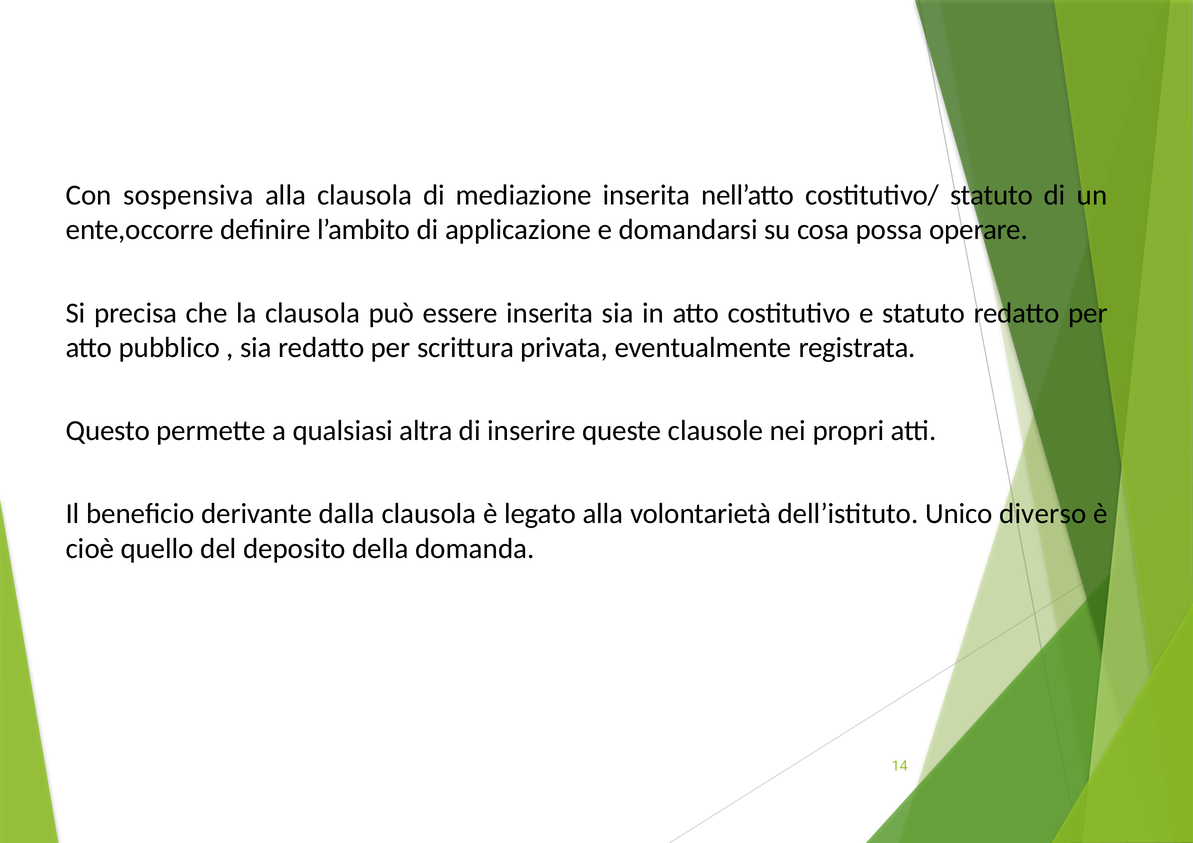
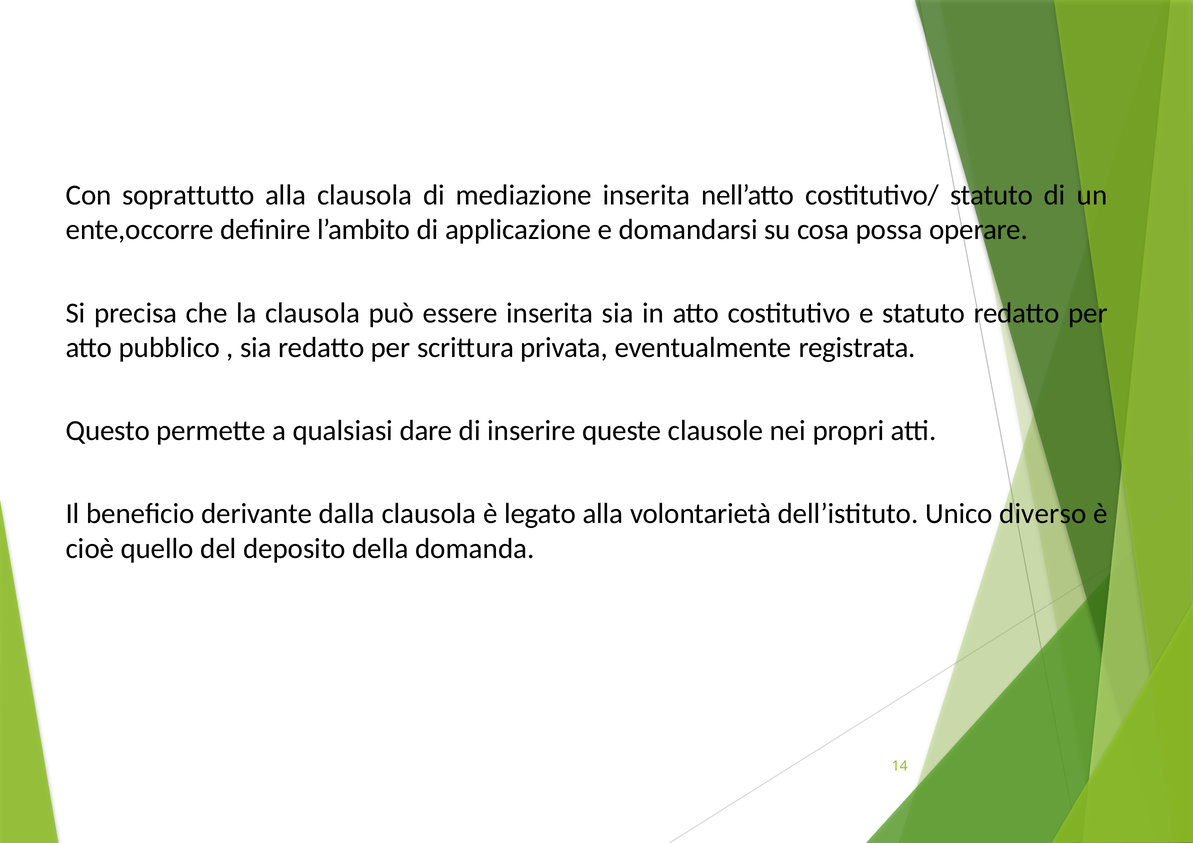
sospensiva: sospensiva -> soprattutto
altra: altra -> dare
